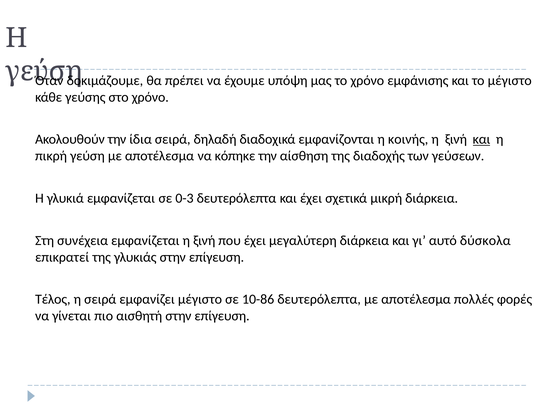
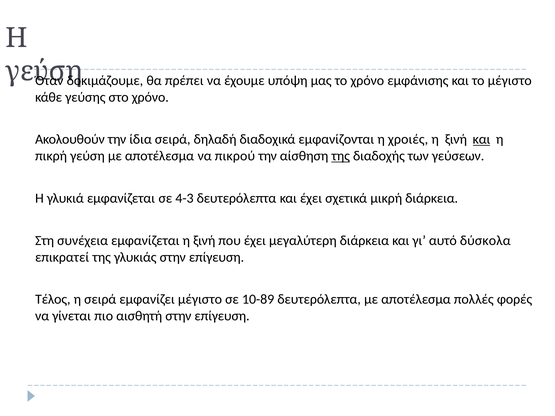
κοινής: κοινής -> χροιές
κόπηκε: κόπηκε -> πικρού
της at (341, 156) underline: none -> present
0-3: 0-3 -> 4-3
10-86: 10-86 -> 10-89
